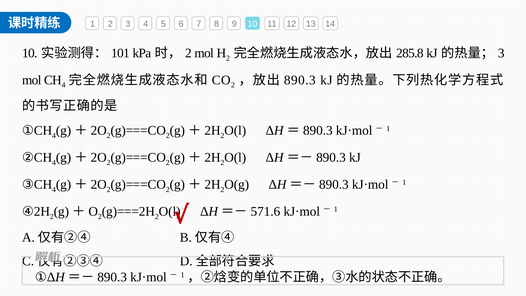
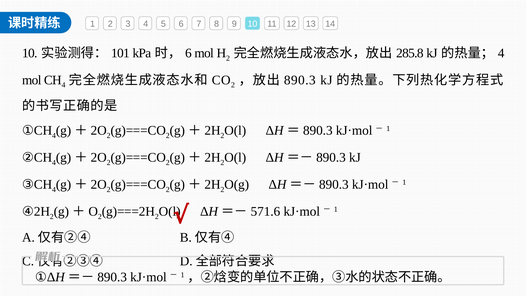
2 at (188, 53): 2 -> 6
3 at (501, 53): 3 -> 4
